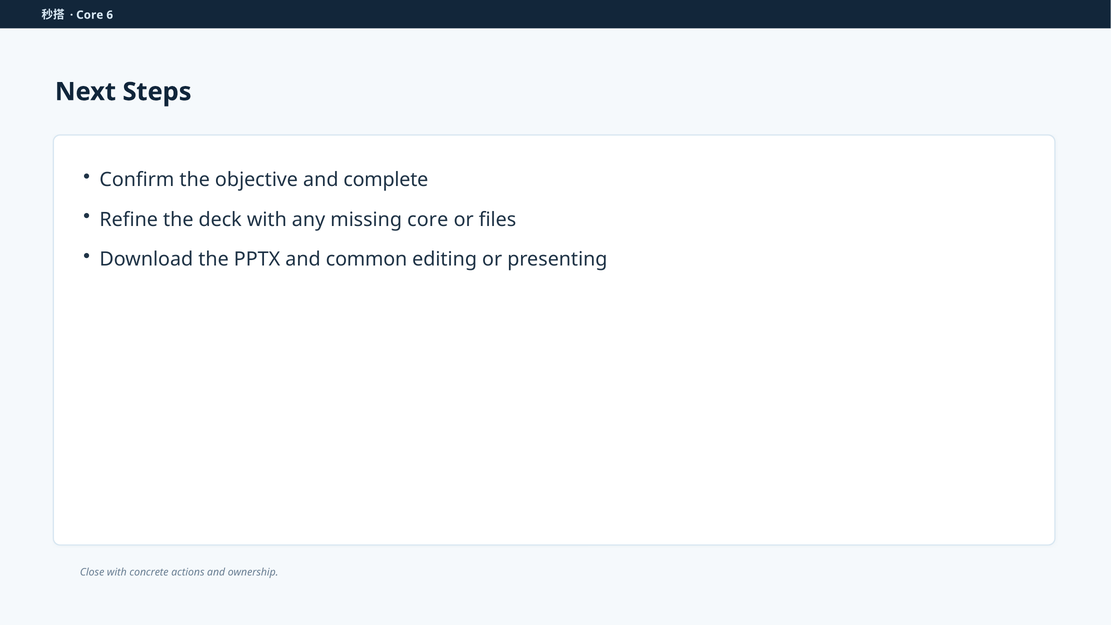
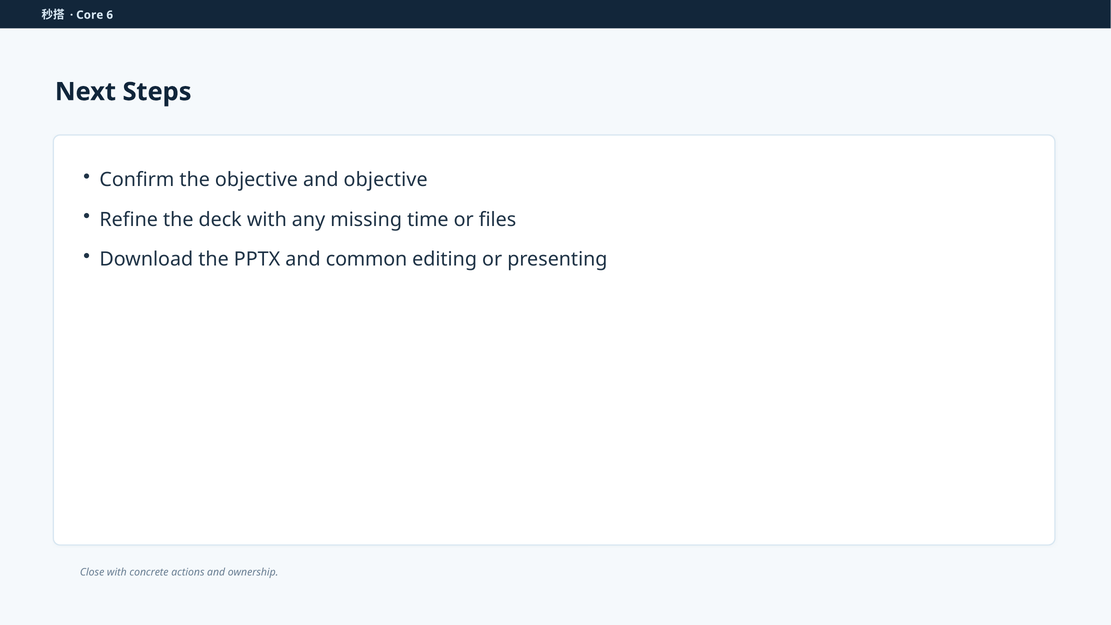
and complete: complete -> objective
missing core: core -> time
